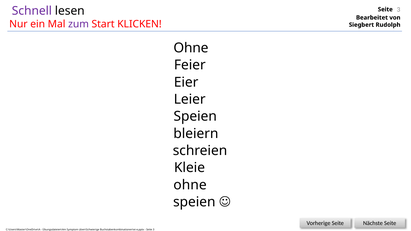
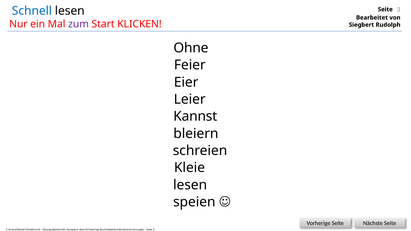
Schnell colour: purple -> blue
Speien at (195, 116): Speien -> Kannst
ohne at (190, 185): ohne -> lesen
